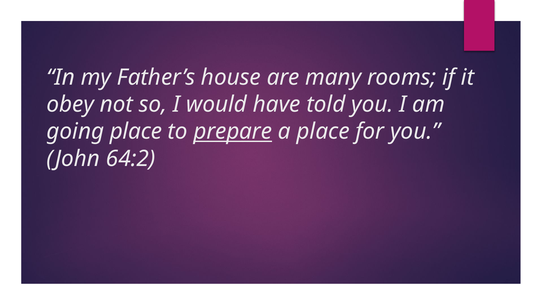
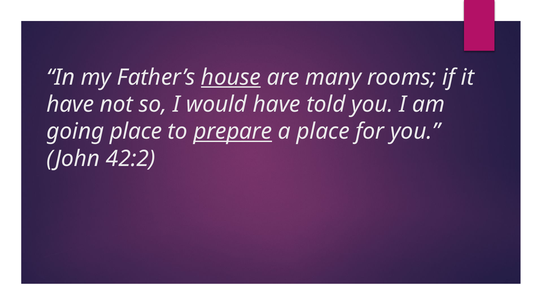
house underline: none -> present
obey at (70, 104): obey -> have
64:2: 64:2 -> 42:2
